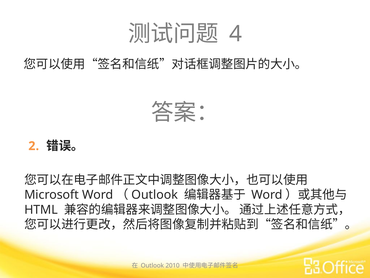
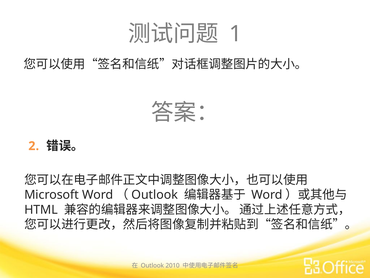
4: 4 -> 1
